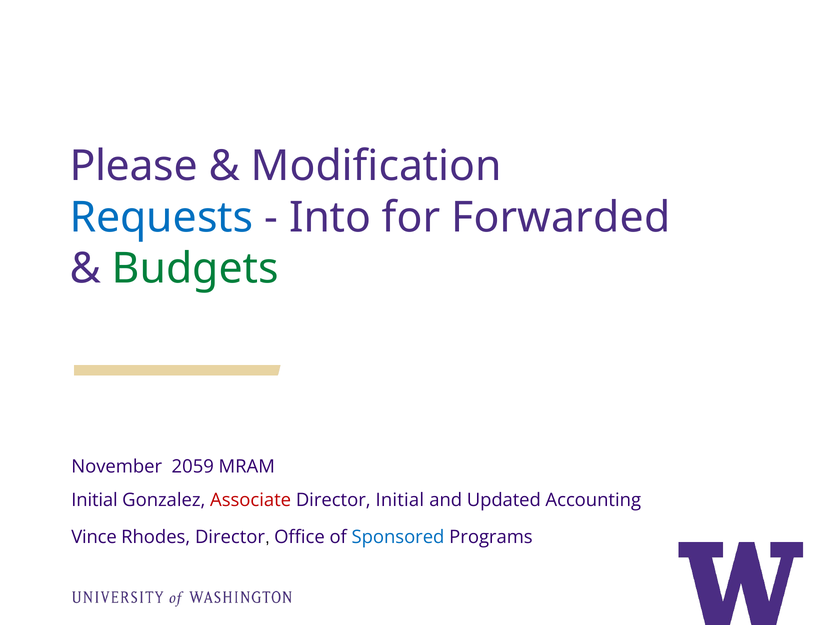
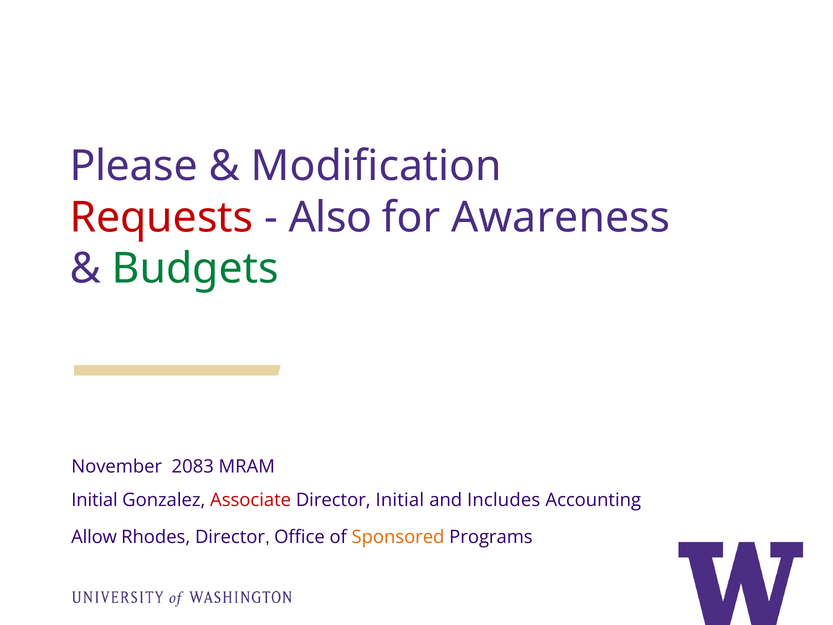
Requests colour: blue -> red
Into: Into -> Also
Forwarded: Forwarded -> Awareness
2059: 2059 -> 2083
Updated: Updated -> Includes
Vince: Vince -> Allow
Sponsored colour: blue -> orange
